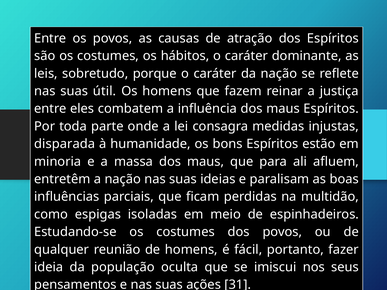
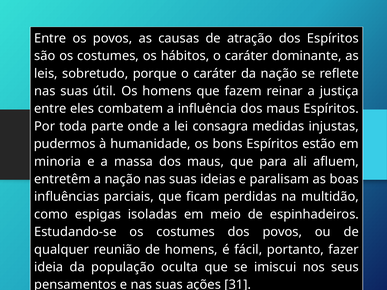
disparada: disparada -> pudermos
